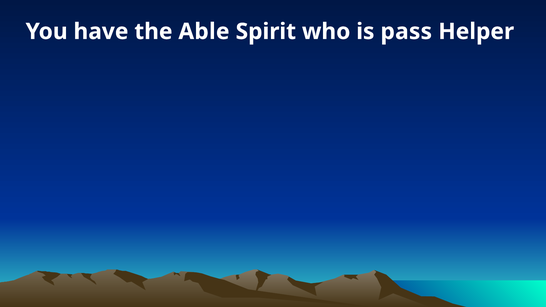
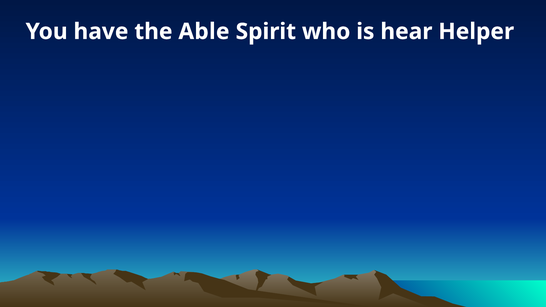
pass: pass -> hear
